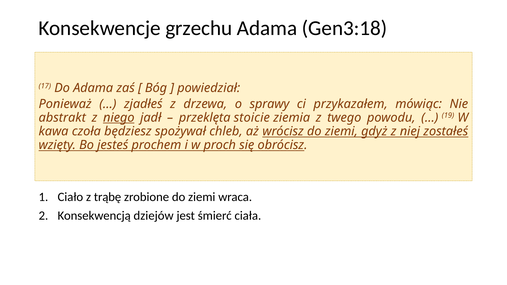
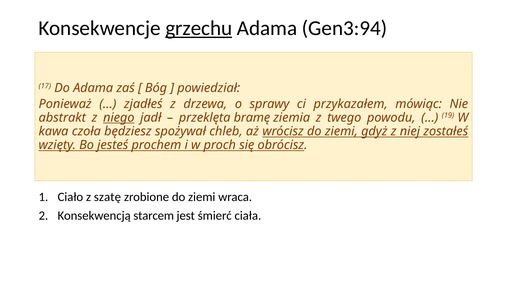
grzechu underline: none -> present
Gen3:18: Gen3:18 -> Gen3:94
stoicie: stoicie -> bramę
trąbę: trąbę -> szatę
dziejów: dziejów -> starcem
